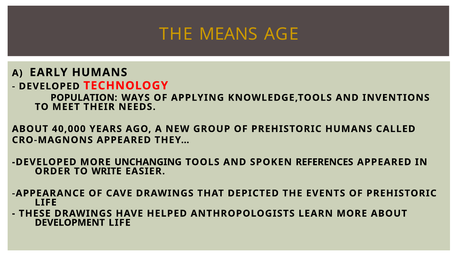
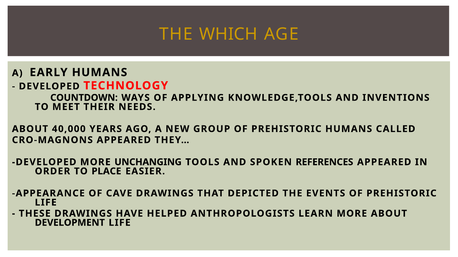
MEANS: MEANS -> WHICH
POPULATION: POPULATION -> COUNTDOWN
WRITE: WRITE -> PLACE
